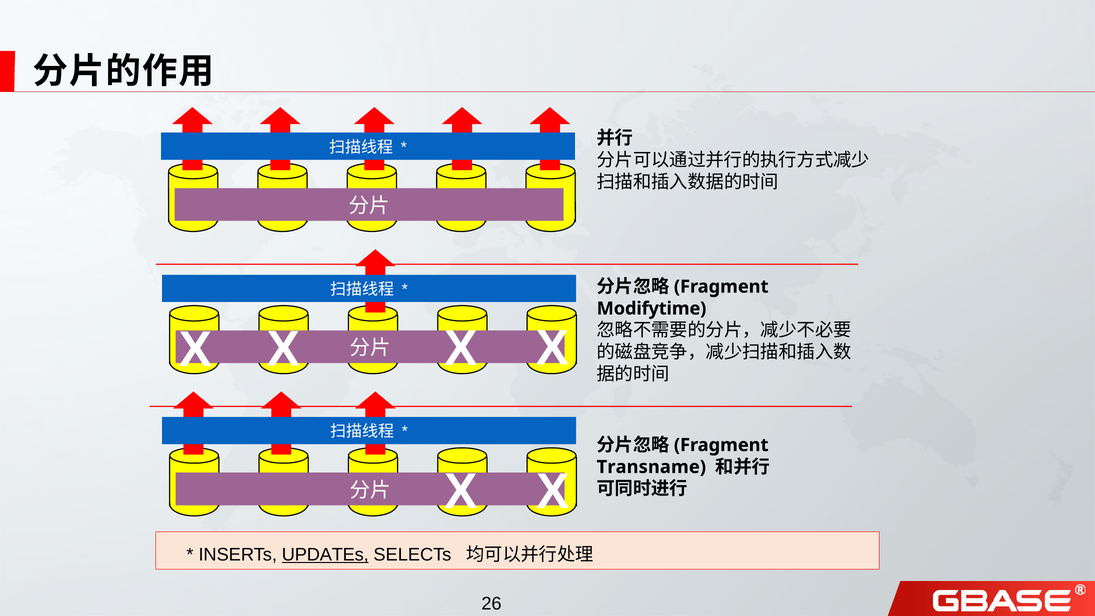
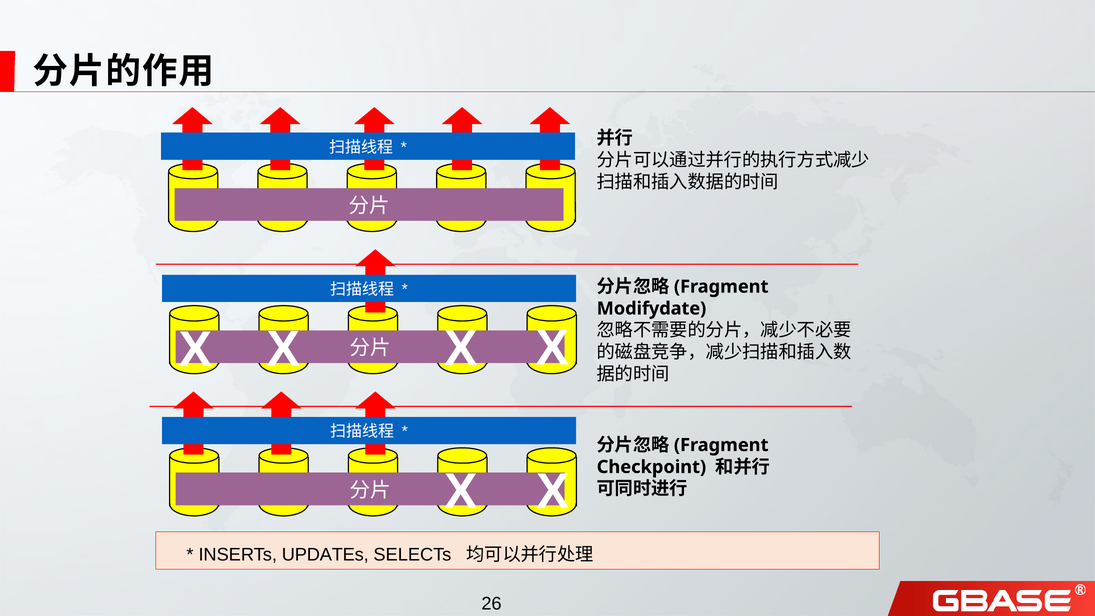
Modifytime: Modifytime -> Modifydate
Transname: Transname -> Checkpoint
UPDATEs underline: present -> none
